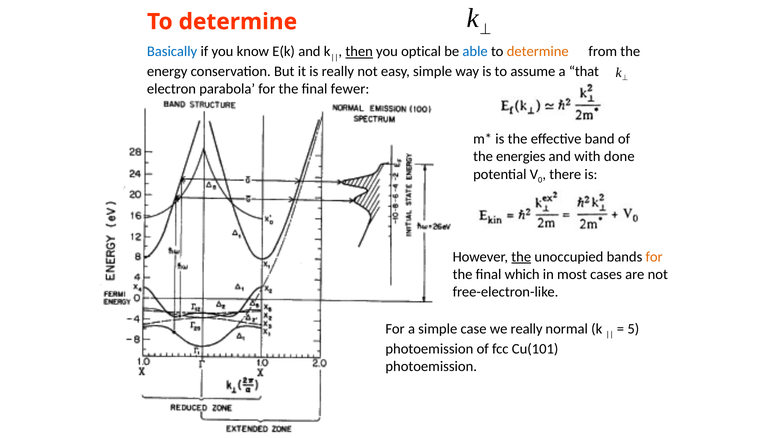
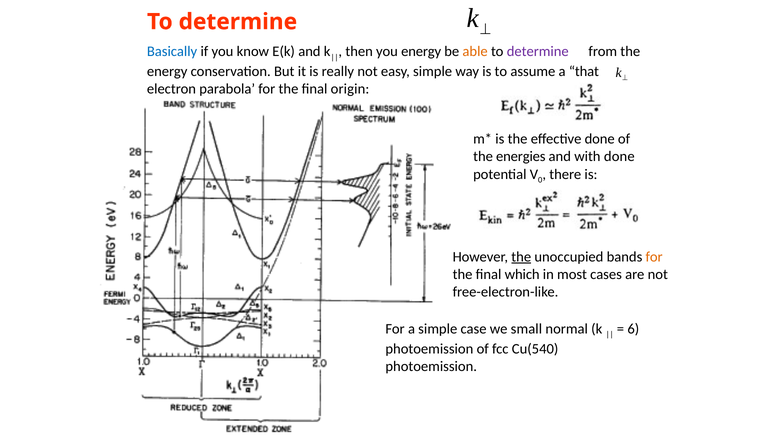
then underline: present -> none
you optical: optical -> energy
able colour: blue -> orange
determine at (538, 52) colour: orange -> purple
fewer: fewer -> origin
effective band: band -> done
we really: really -> small
5: 5 -> 6
Cu(101: Cu(101 -> Cu(540
